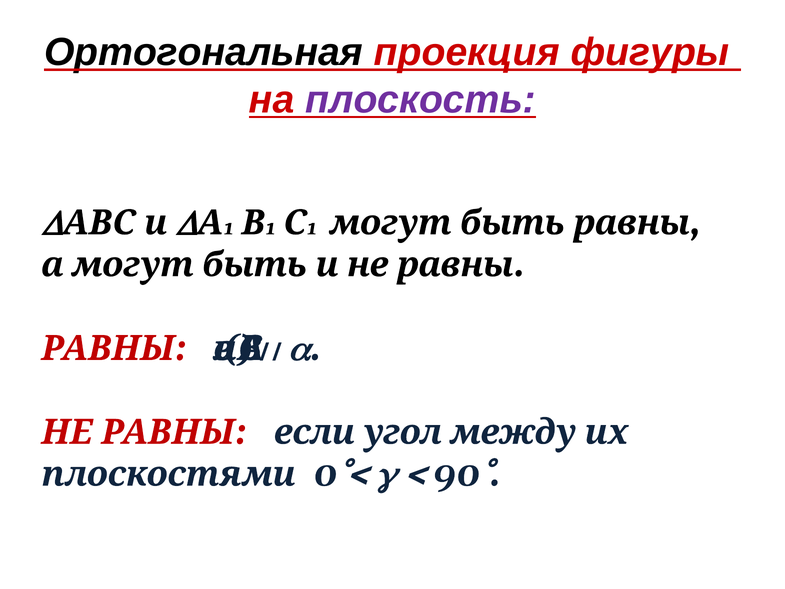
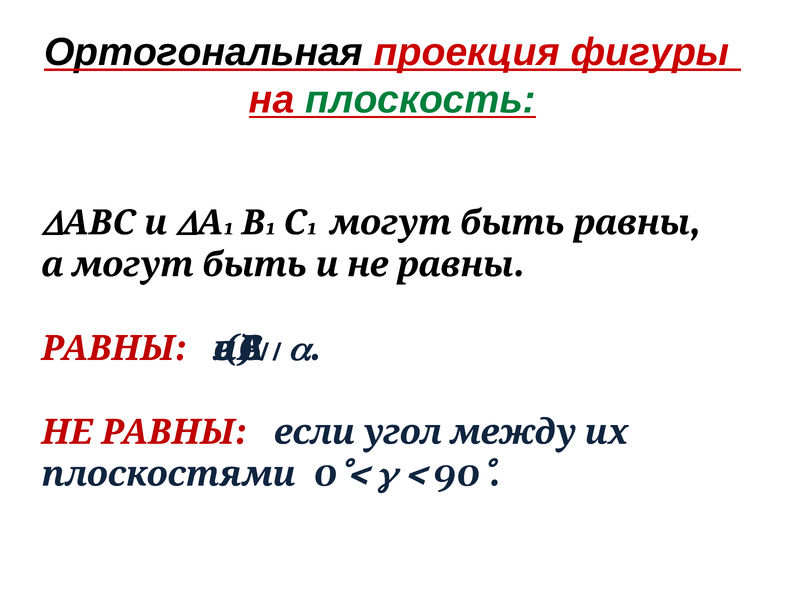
плоскость colour: purple -> green
